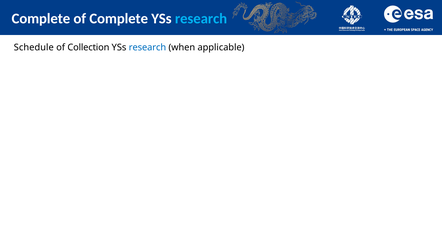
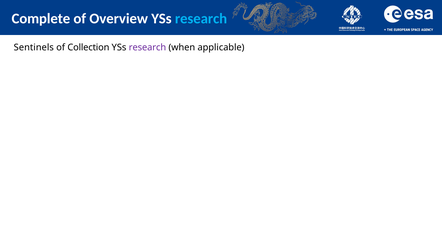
of Complete: Complete -> Overview
Schedule: Schedule -> Sentinels
research at (147, 47) colour: blue -> purple
